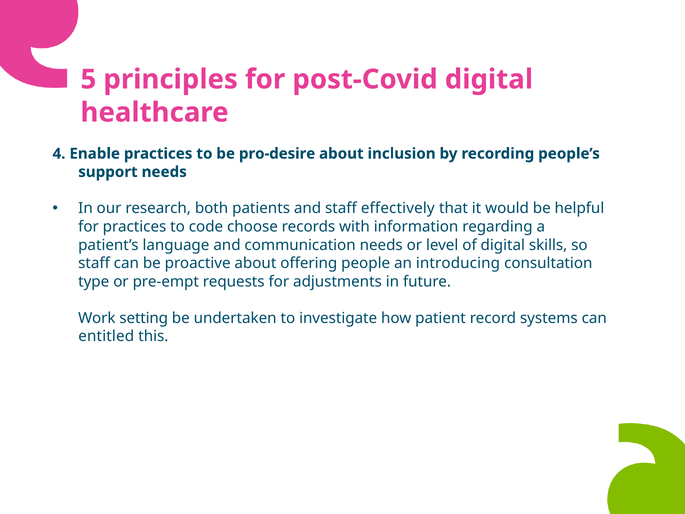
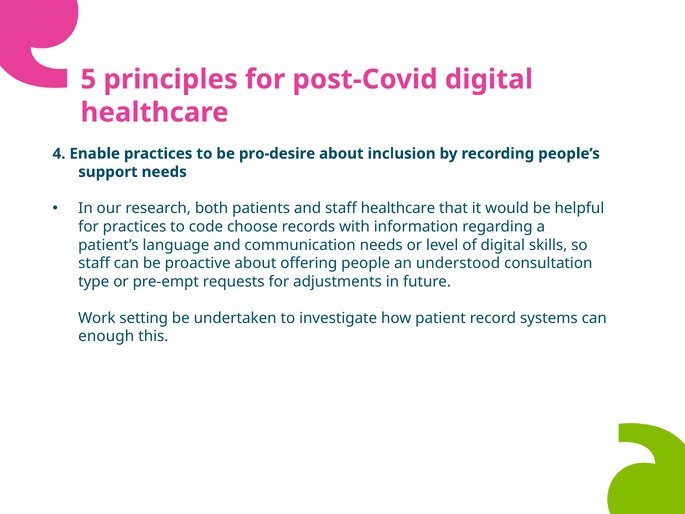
staff effectively: effectively -> healthcare
introducing: introducing -> understood
entitled: entitled -> enough
